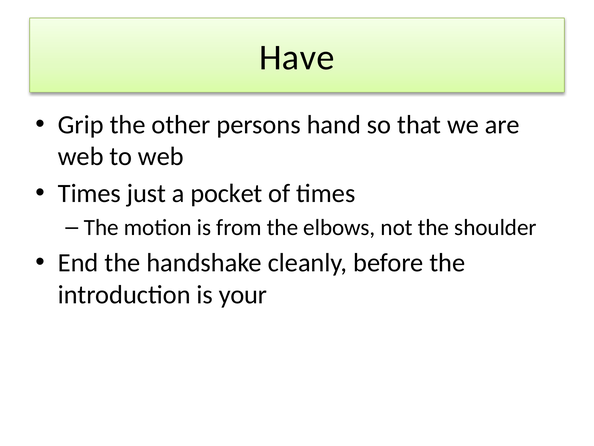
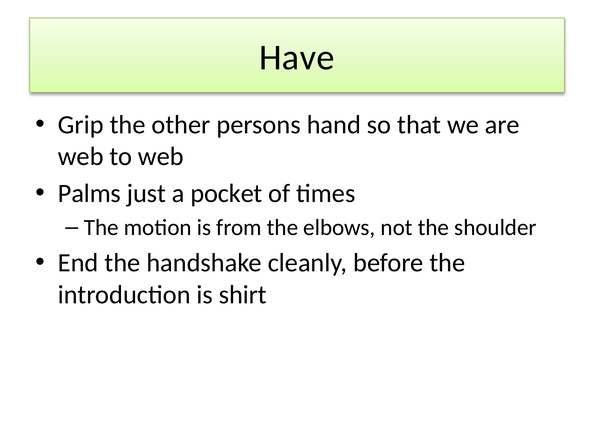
Times at (89, 193): Times -> Palms
your: your -> shirt
